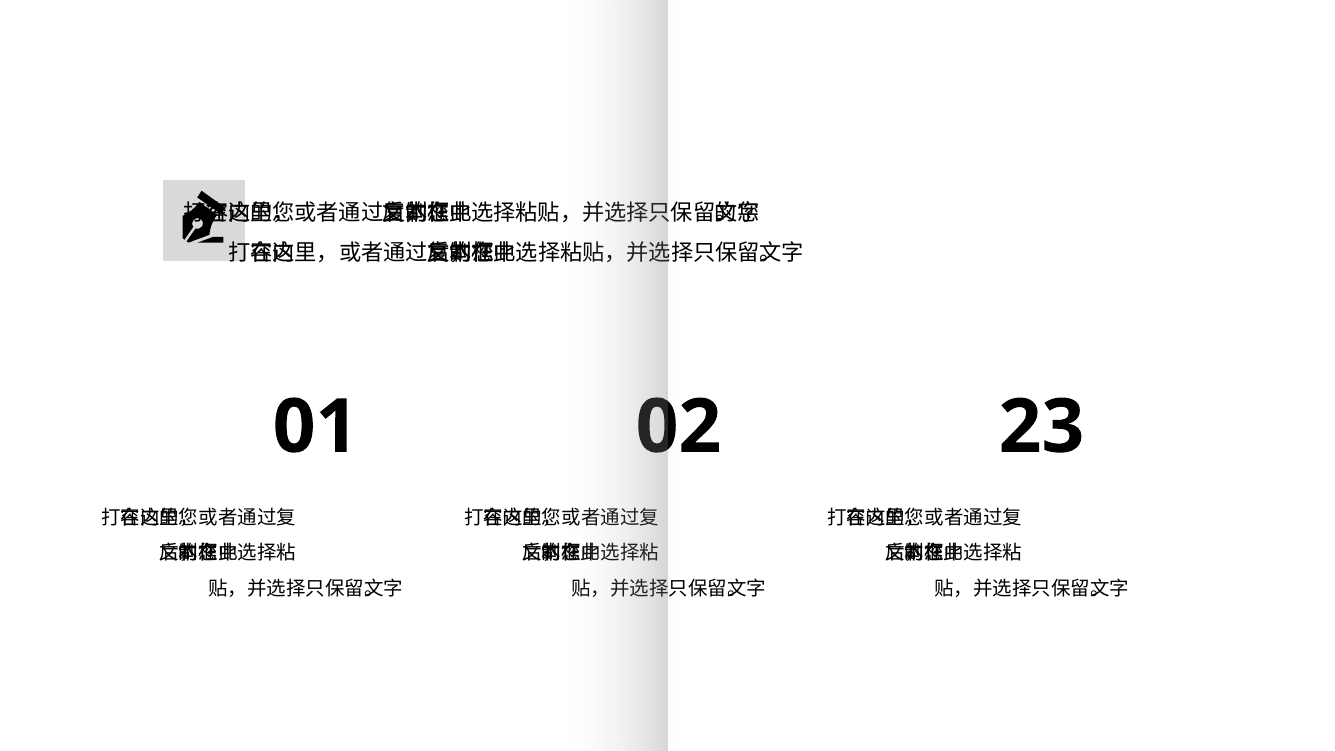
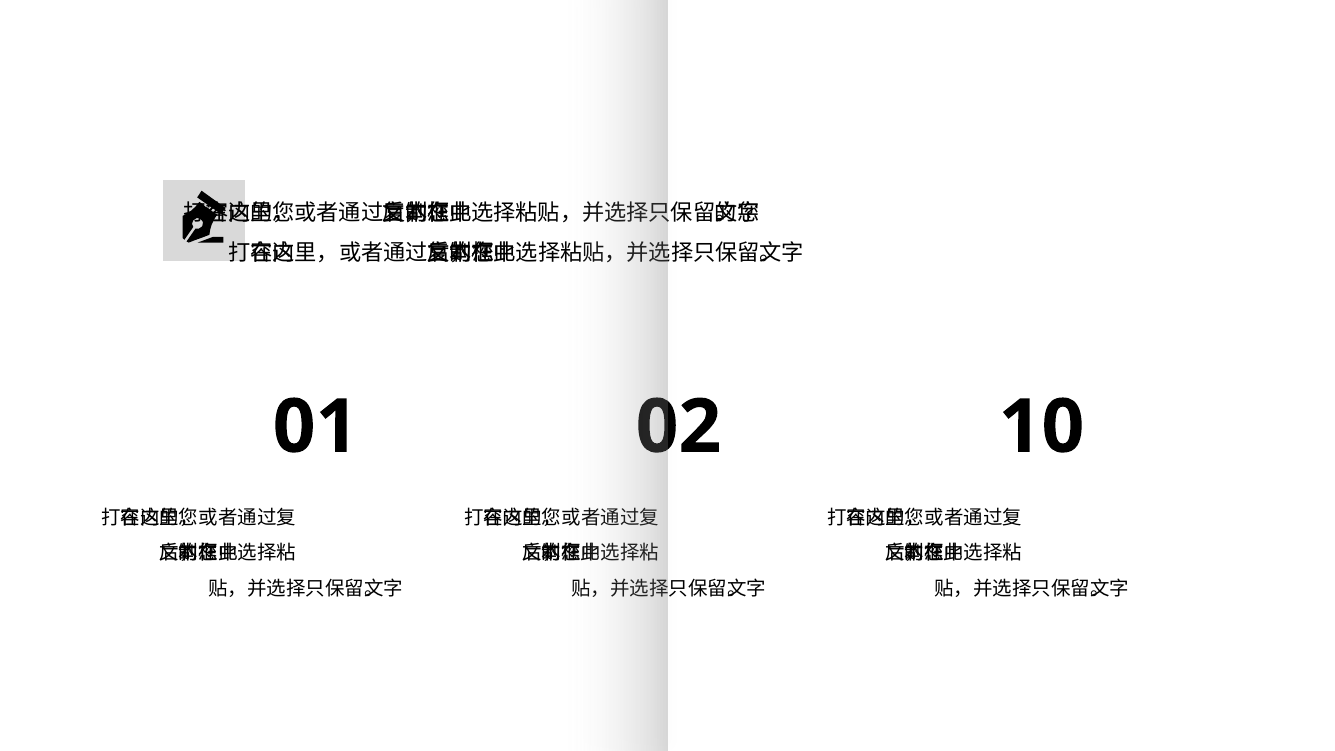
23: 23 -> 10
